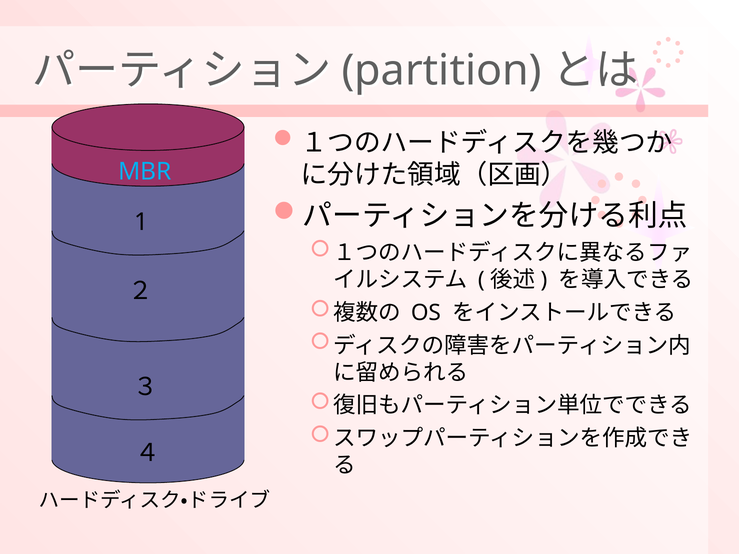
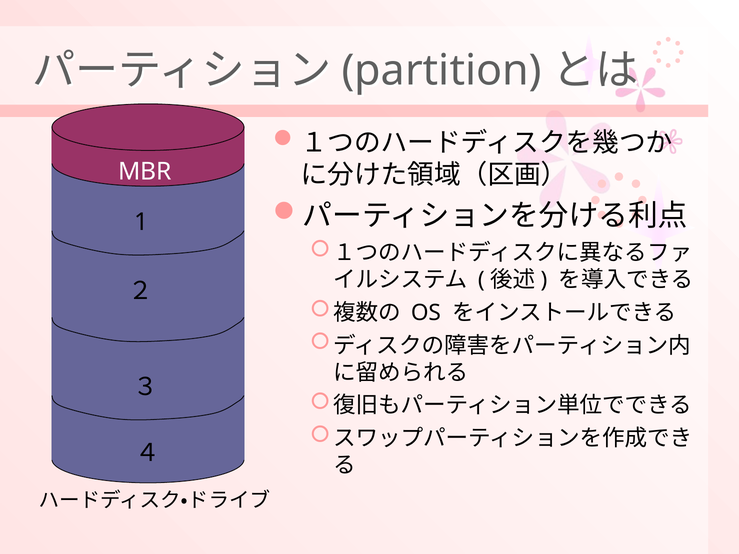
MBR colour: light blue -> white
